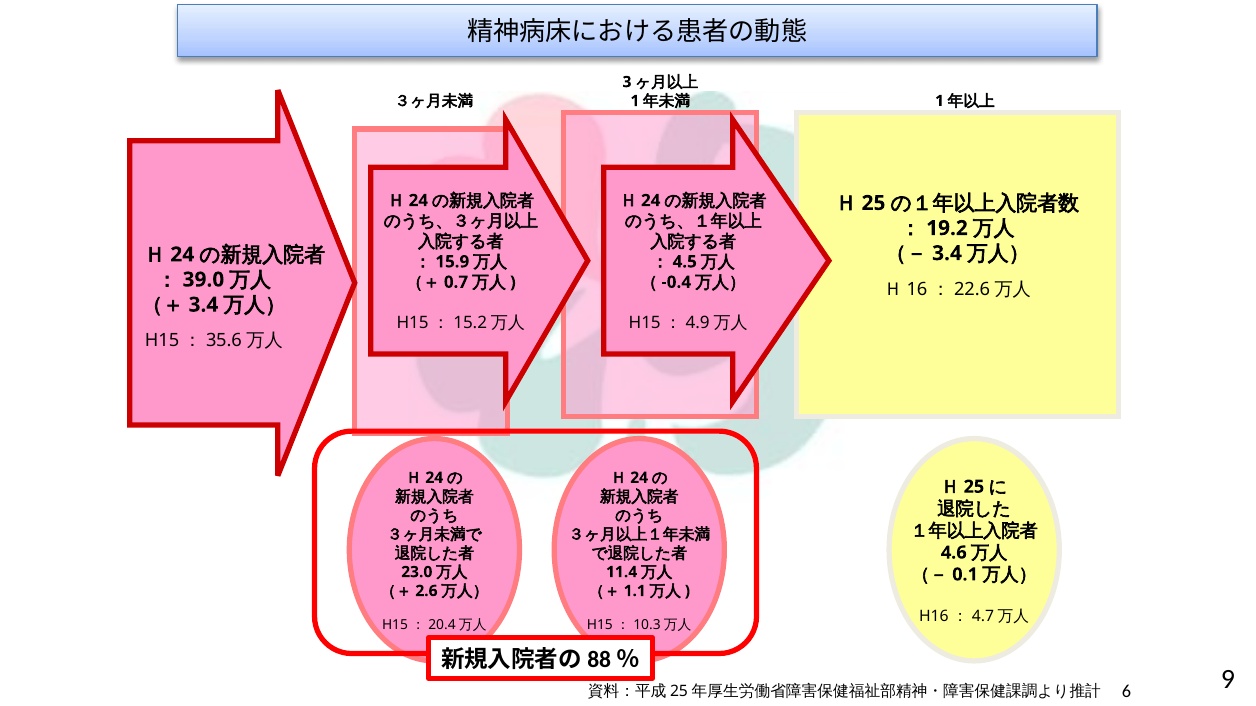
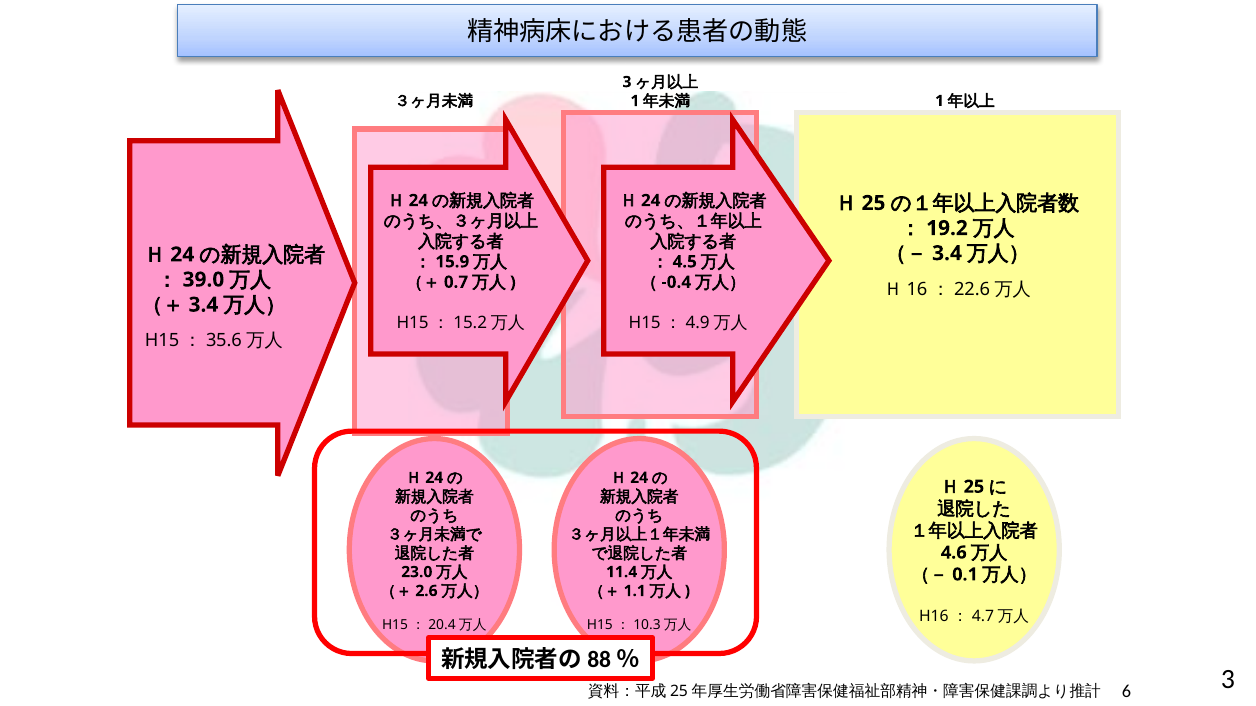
9: 9 -> 3
